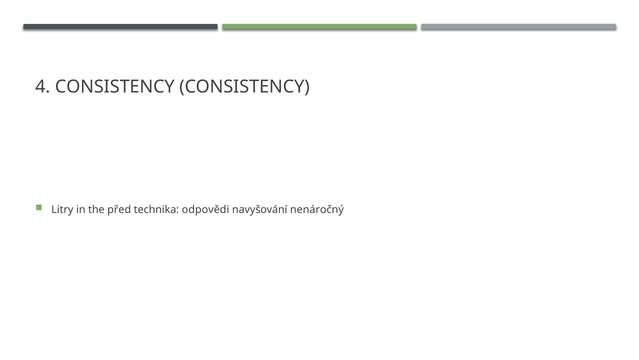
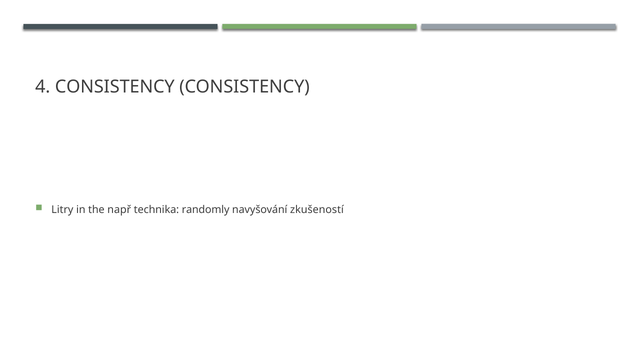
před: před -> např
odpovědi: odpovědi -> randomly
nenáročný: nenáročný -> zkušeností
